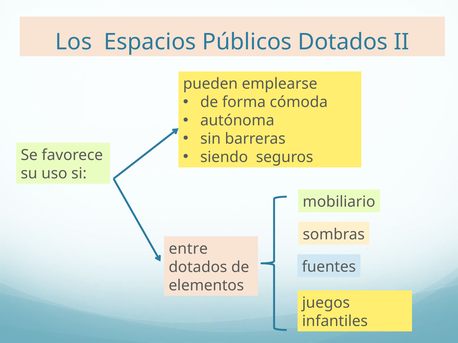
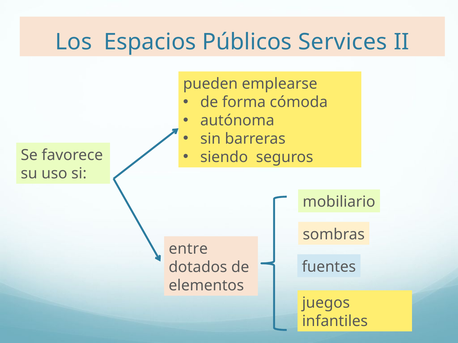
Públicos Dotados: Dotados -> Services
